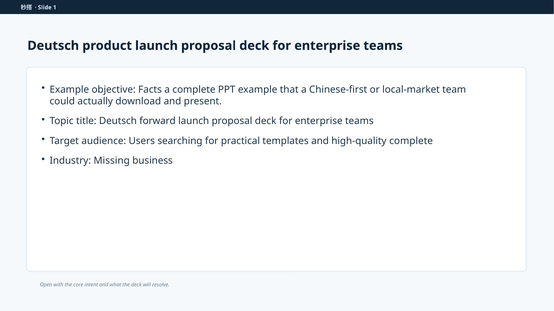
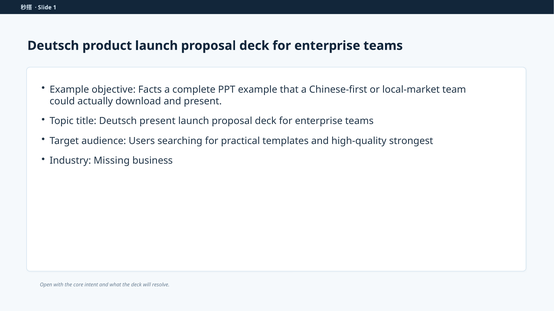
Deutsch forward: forward -> present
high-quality complete: complete -> strongest
